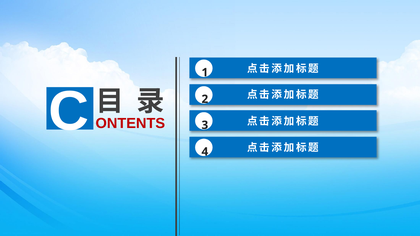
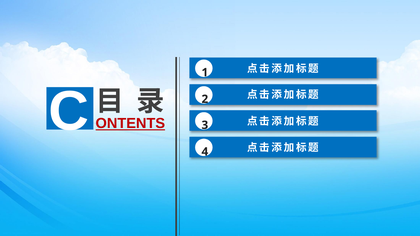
ONTENTS underline: none -> present
